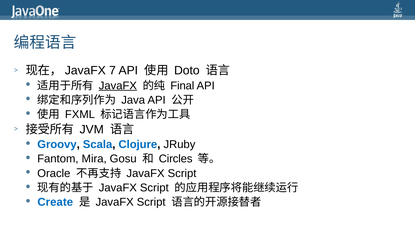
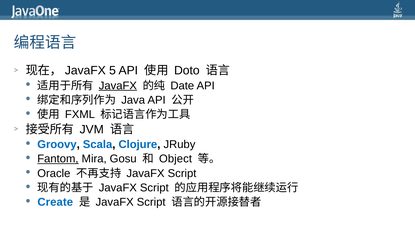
7: 7 -> 5
Final: Final -> Date
Fantom underline: none -> present
Circles: Circles -> Object
